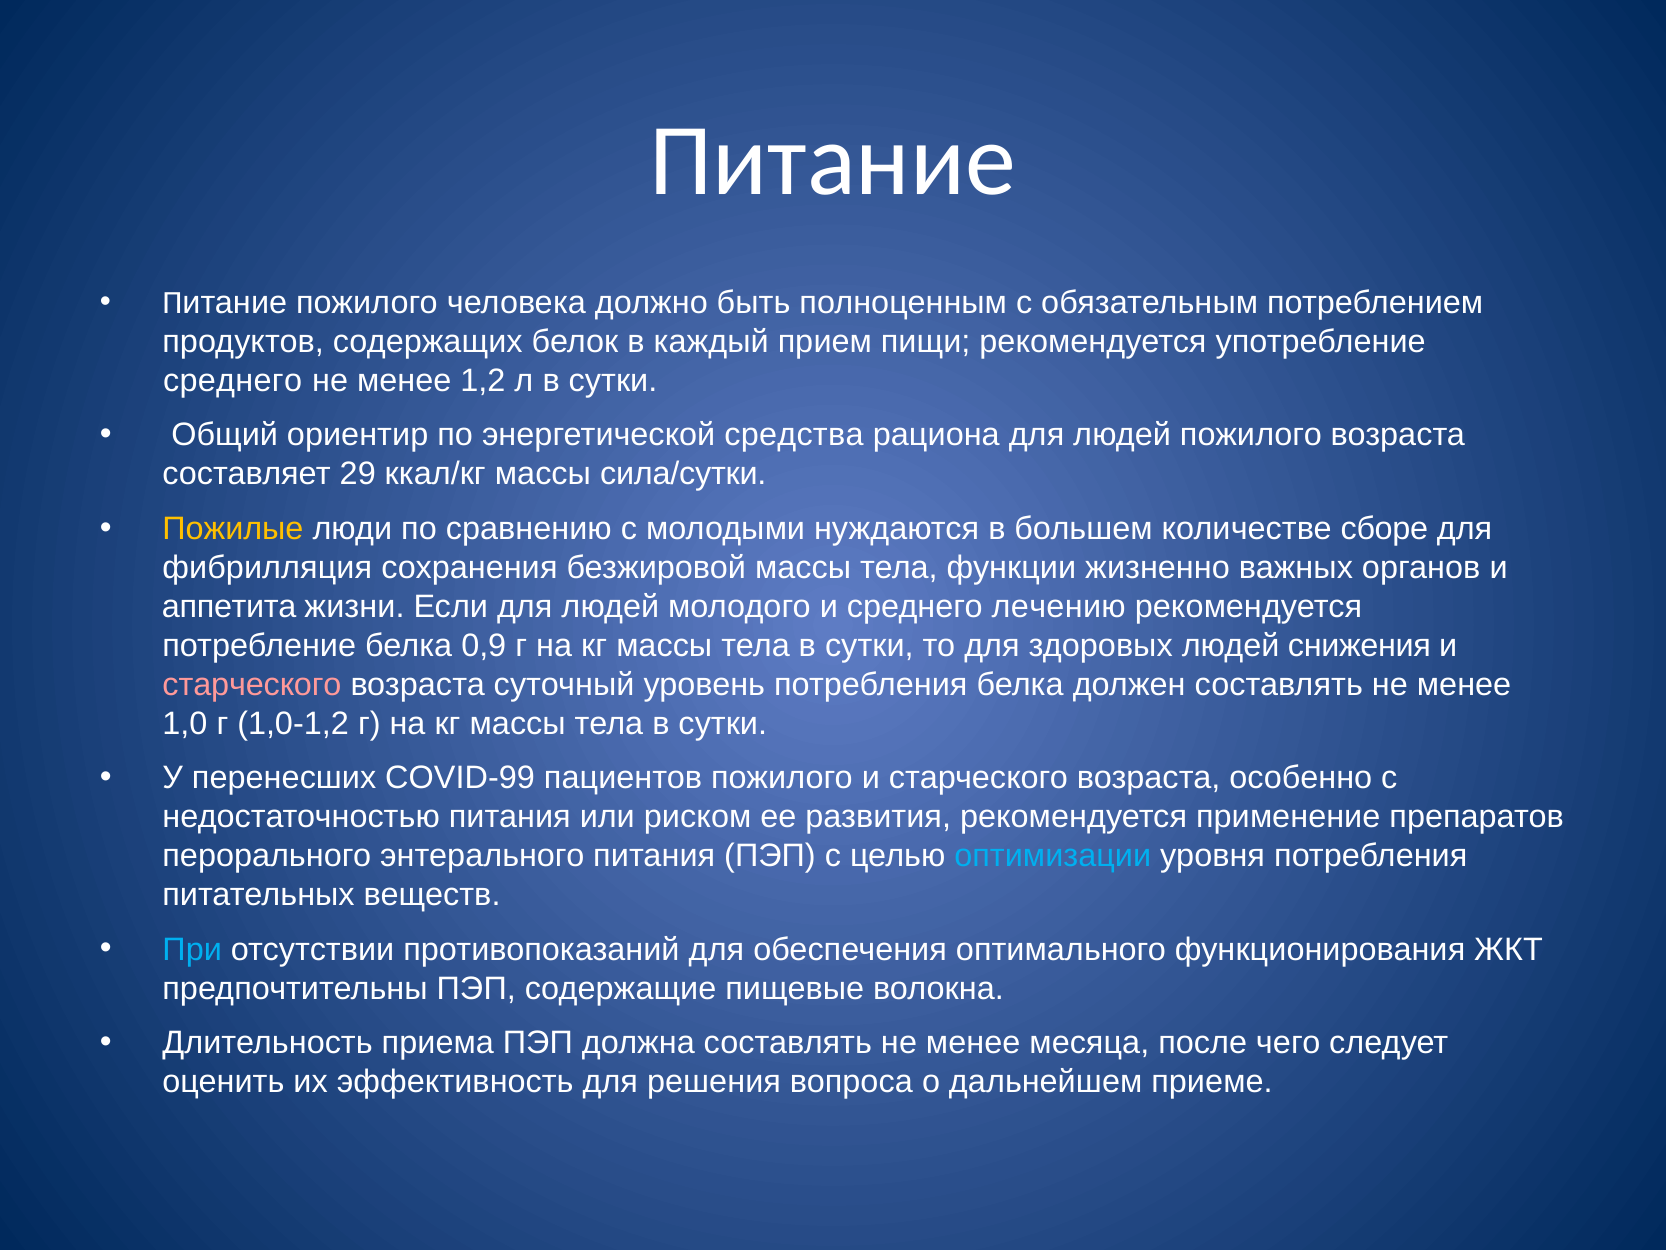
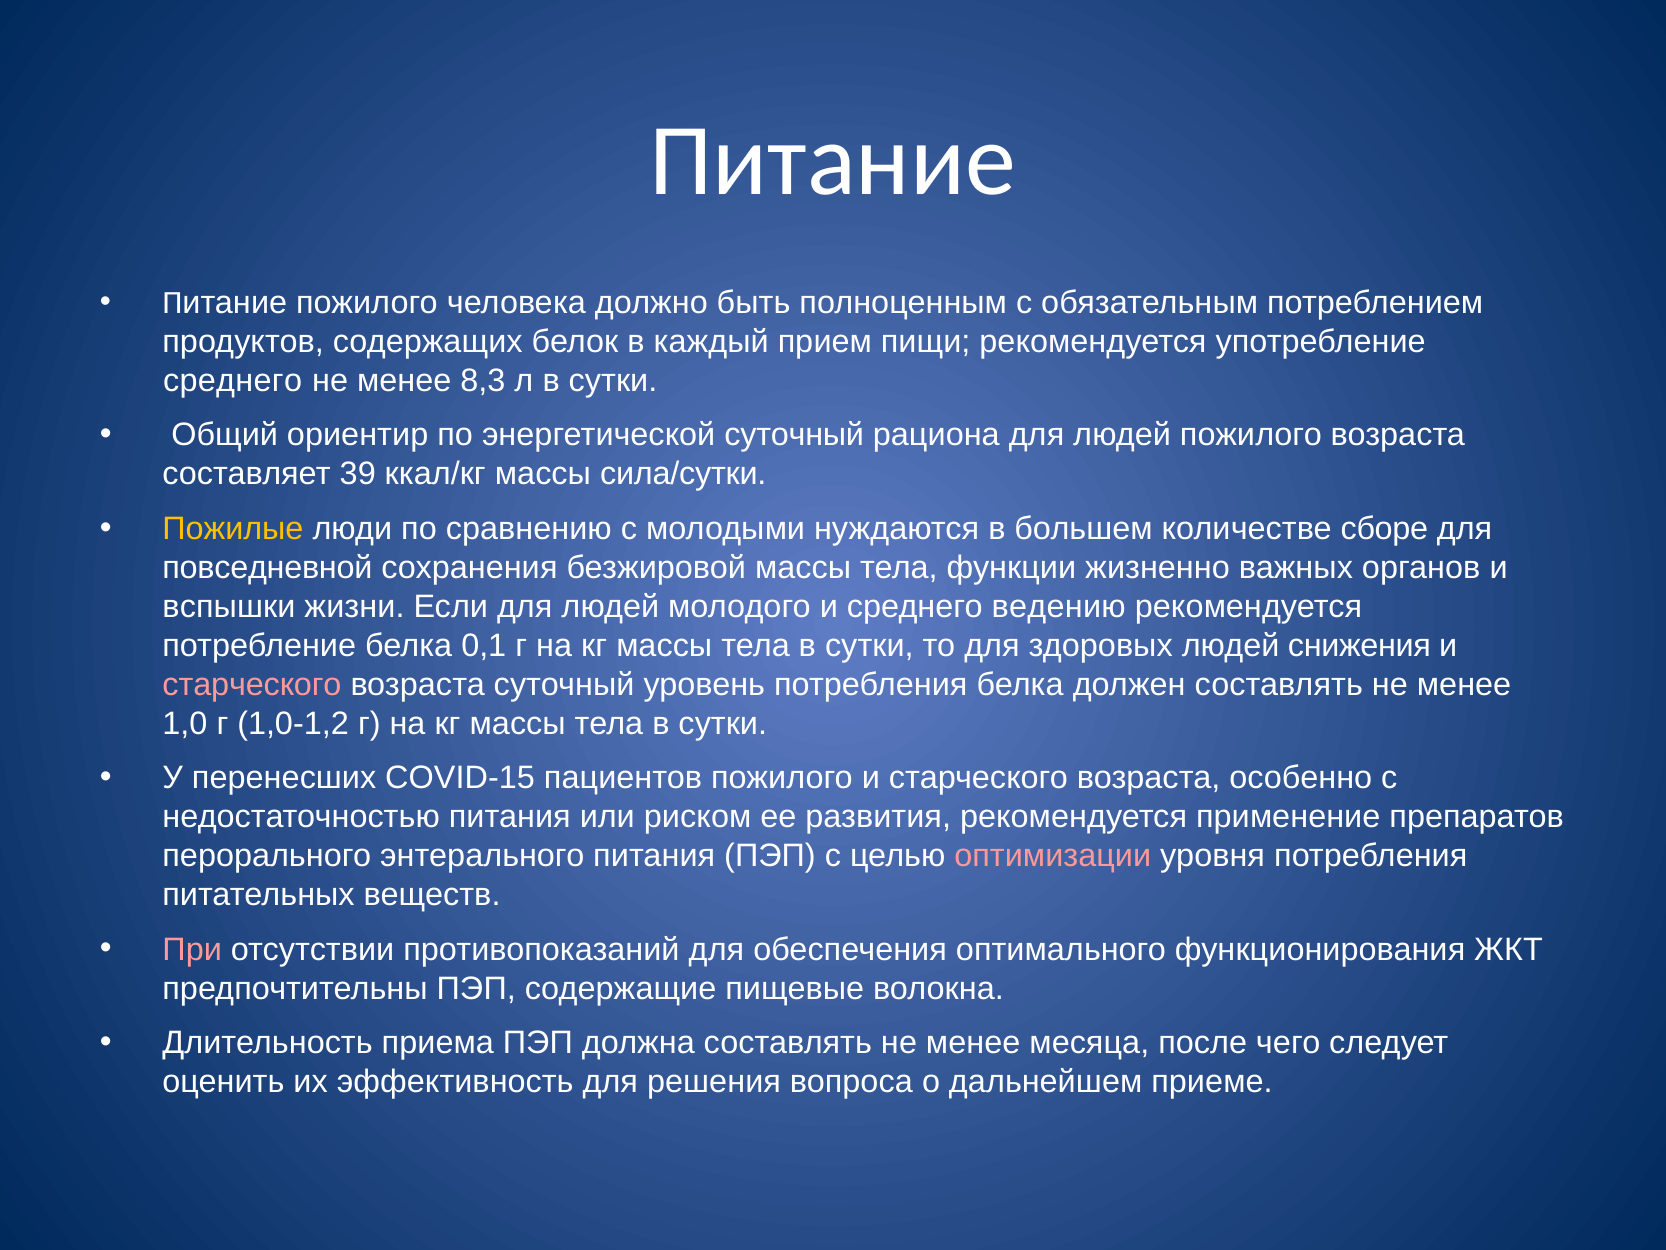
1,2: 1,2 -> 8,3
энергетической средства: средства -> суточный
29: 29 -> 39
фибрилляция: фибрилляция -> повседневной
аппетита: аппетита -> вспышки
лечению: лечению -> ведению
0,9: 0,9 -> 0,1
COVID-99: COVID-99 -> COVID-15
оптимизации colour: light blue -> pink
При colour: light blue -> pink
